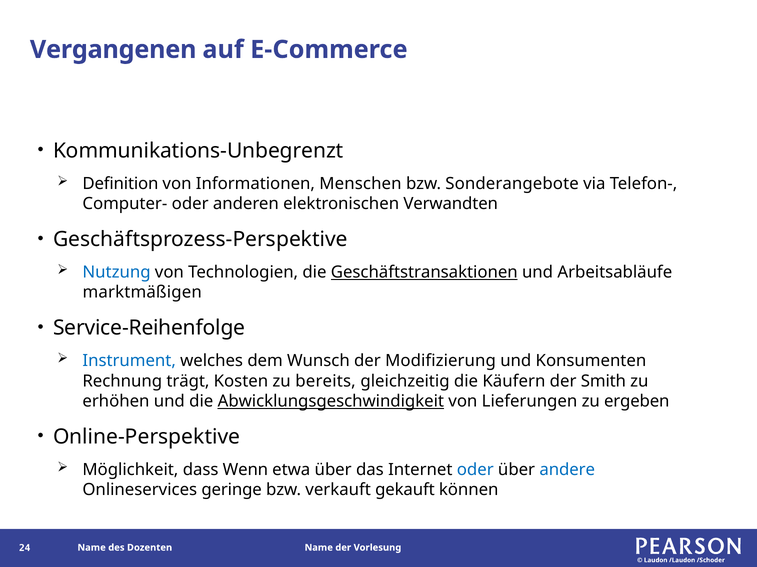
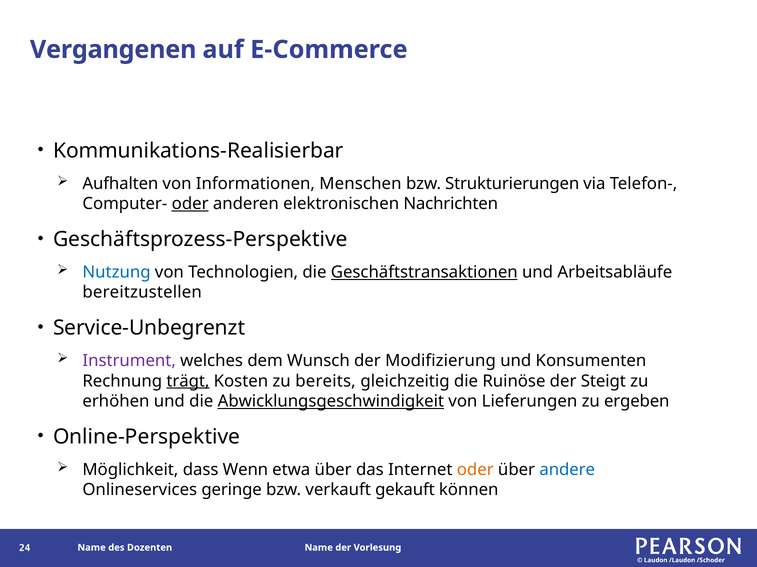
Kommunikations-Unbegrenzt: Kommunikations-Unbegrenzt -> Kommunikations-Realisierbar
Definition: Definition -> Aufhalten
Sonderangebote: Sonderangebote -> Strukturierungen
oder at (190, 204) underline: none -> present
Verwandten: Verwandten -> Nachrichten
marktmäßigen: marktmäßigen -> bereitzustellen
Service-Reihenfolge: Service-Reihenfolge -> Service-Unbegrenzt
Instrument colour: blue -> purple
trägt underline: none -> present
Käufern: Käufern -> Ruinöse
Smith: Smith -> Steigt
oder at (475, 470) colour: blue -> orange
